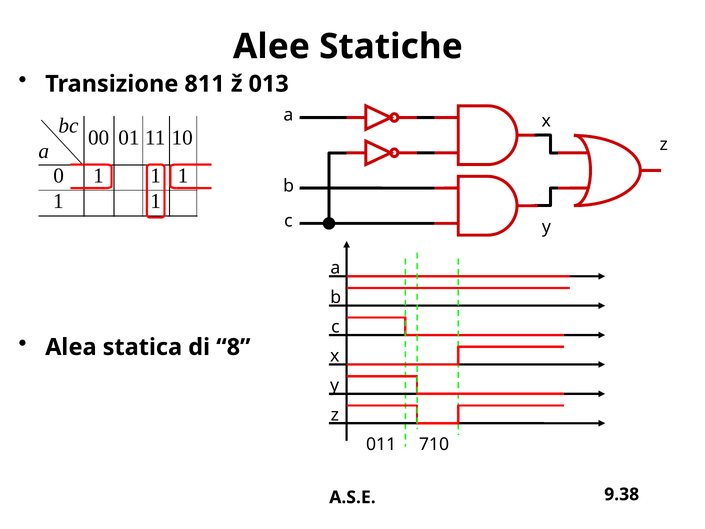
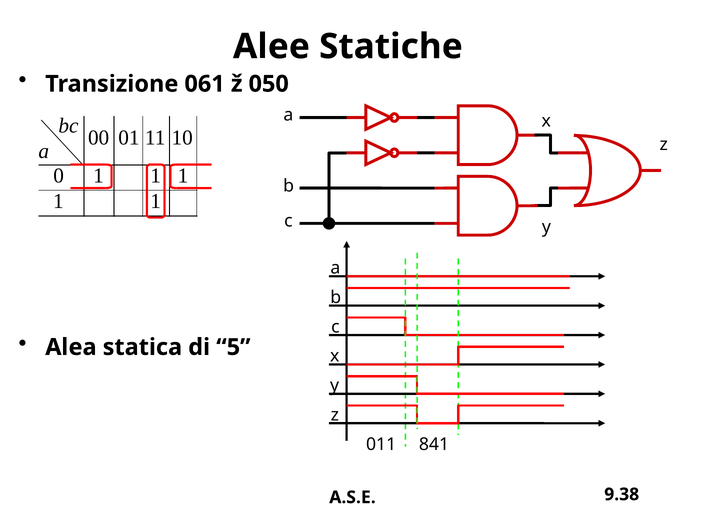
811: 811 -> 061
013: 013 -> 050
8: 8 -> 5
710: 710 -> 841
